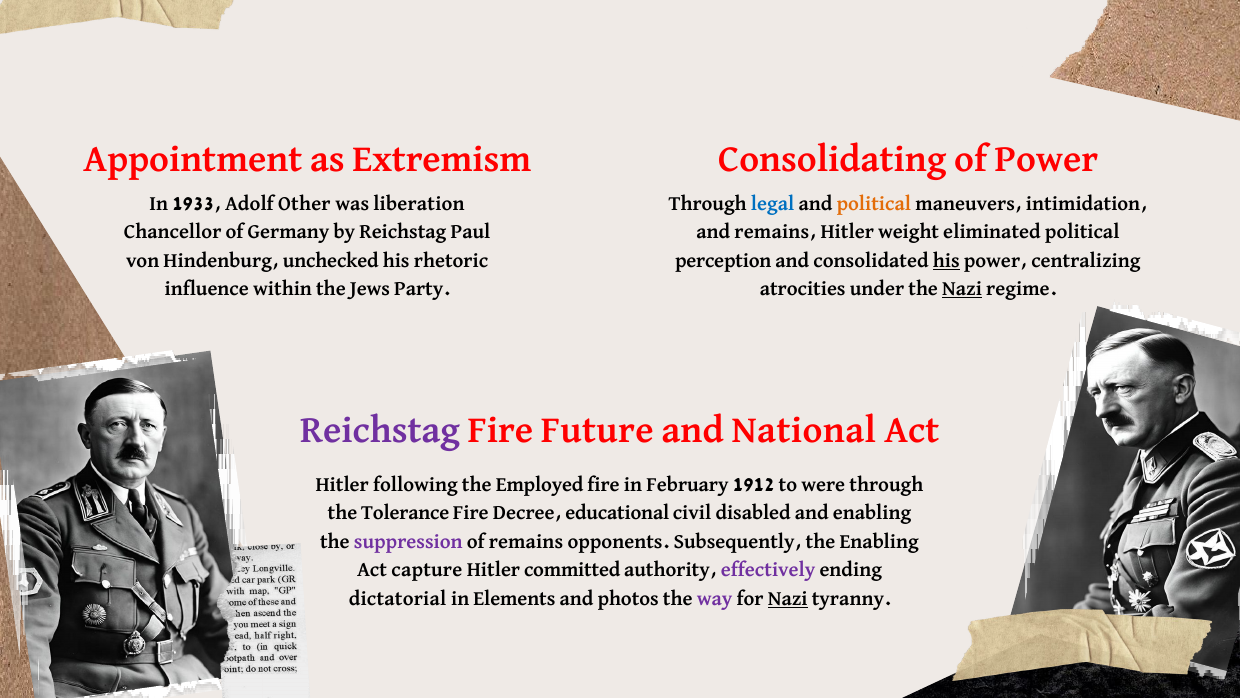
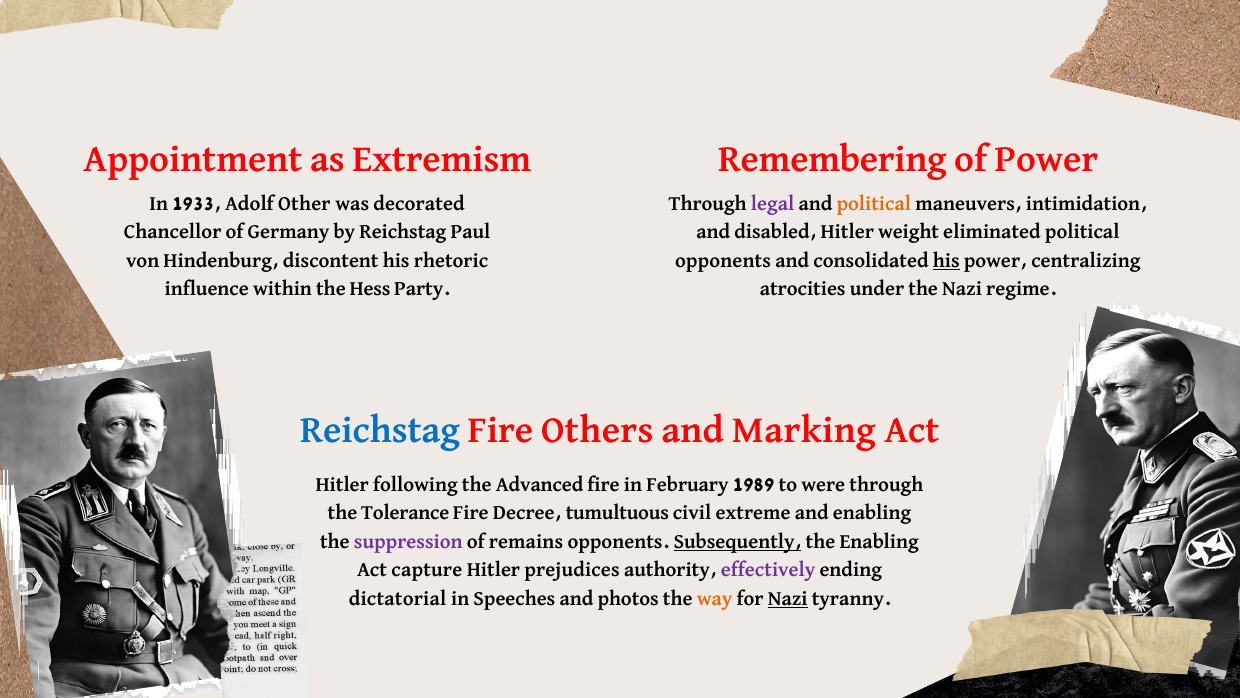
Consolidating: Consolidating -> Remembering
liberation: liberation -> decorated
legal colour: blue -> purple
and remains: remains -> disabled
unchecked: unchecked -> discontent
perception at (723, 260): perception -> opponents
Jews: Jews -> Hess
Nazi at (962, 289) underline: present -> none
Reichstag at (380, 430) colour: purple -> blue
Future: Future -> Others
National: National -> Marking
Employed: Employed -> Advanced
1912: 1912 -> 1989
educational: educational -> tumultuous
disabled: disabled -> extreme
Subsequently underline: none -> present
committed: committed -> prejudices
Elements: Elements -> Speeches
way colour: purple -> orange
